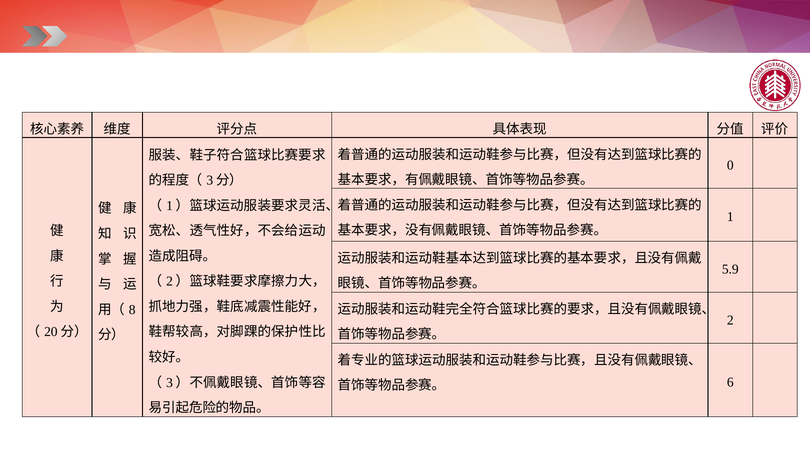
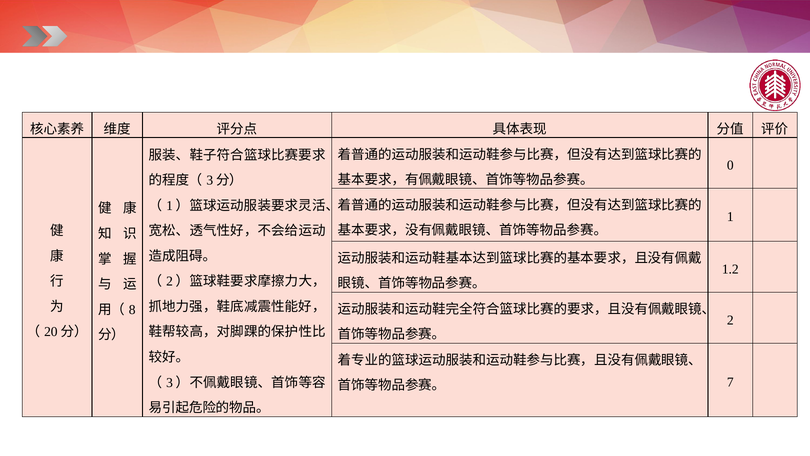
5.9: 5.9 -> 1.2
6: 6 -> 7
